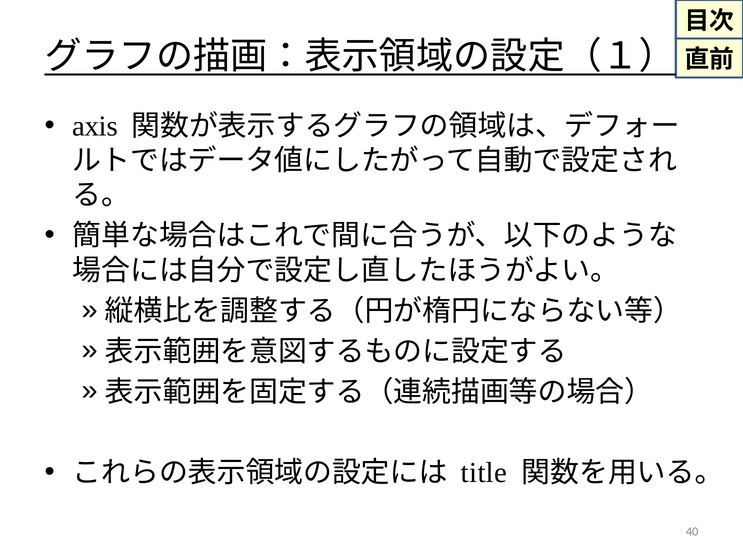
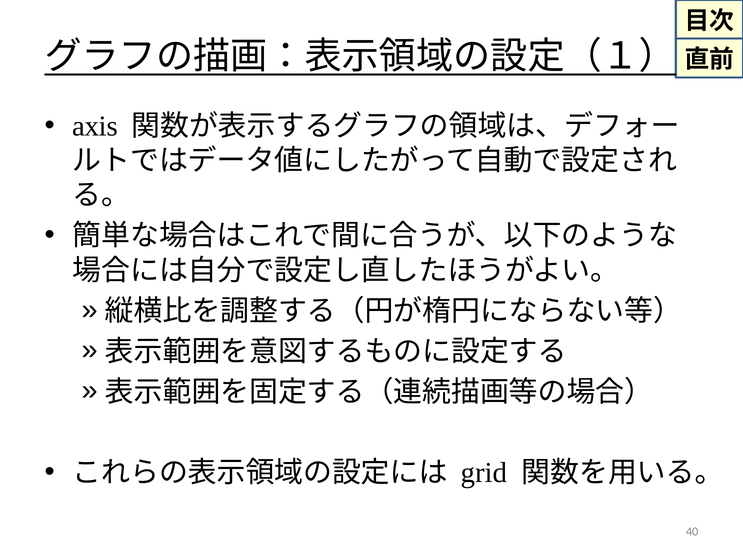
title: title -> grid
